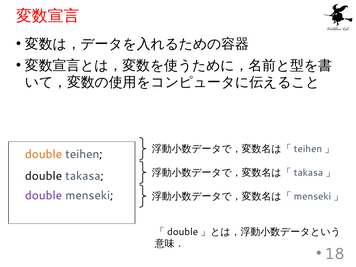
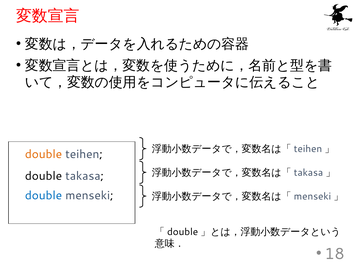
double at (44, 195) colour: purple -> blue
